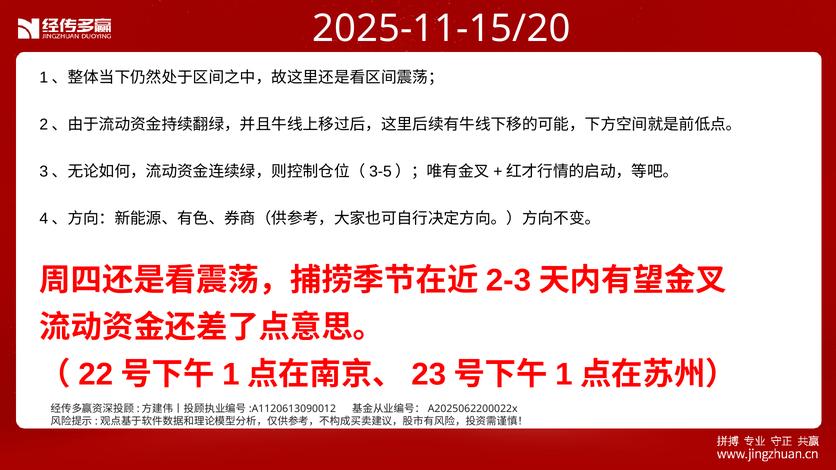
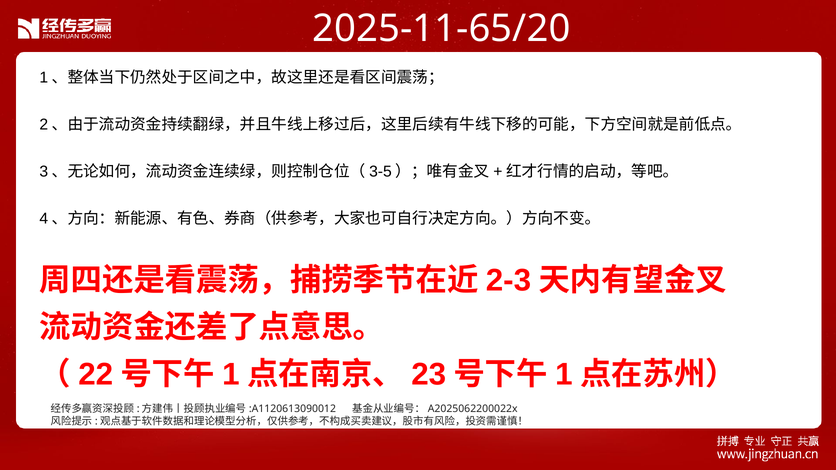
2025-11-15/20: 2025-11-15/20 -> 2025-11-65/20
